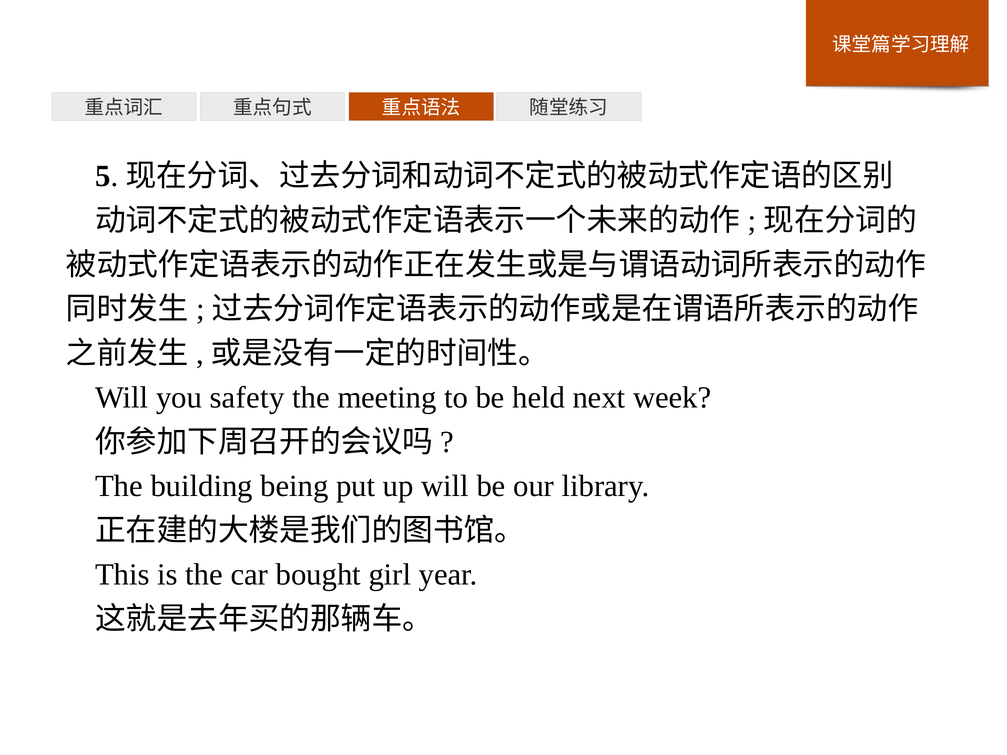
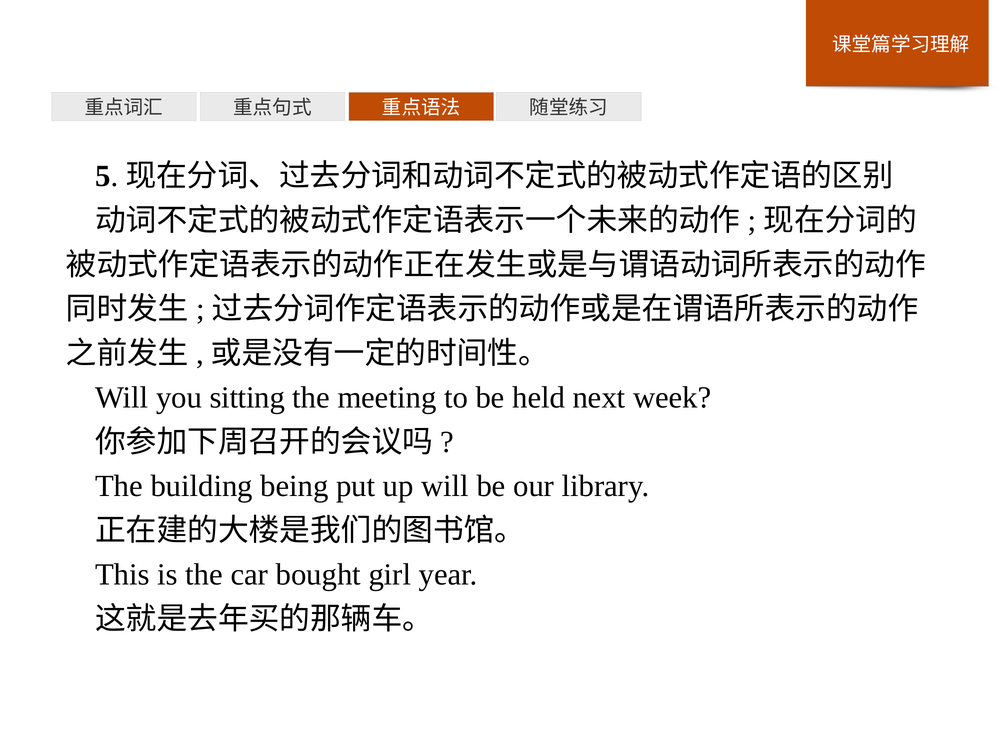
safety: safety -> sitting
